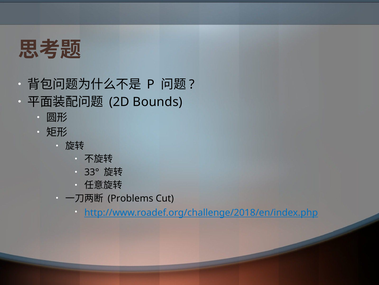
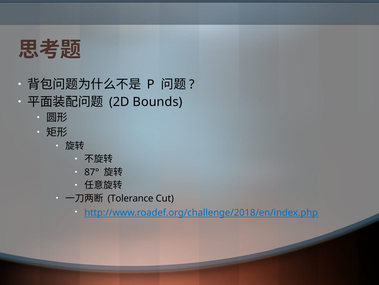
33°: 33° -> 87°
Problems: Problems -> Tolerance
